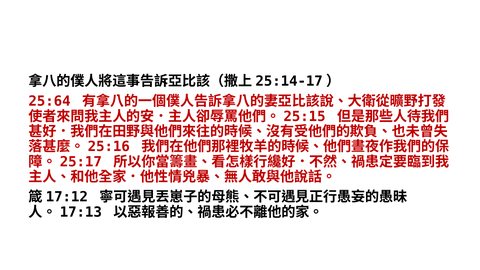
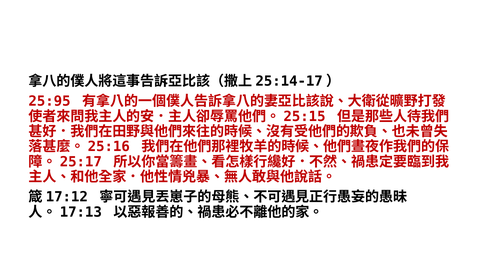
25:64: 25:64 -> 25:95
